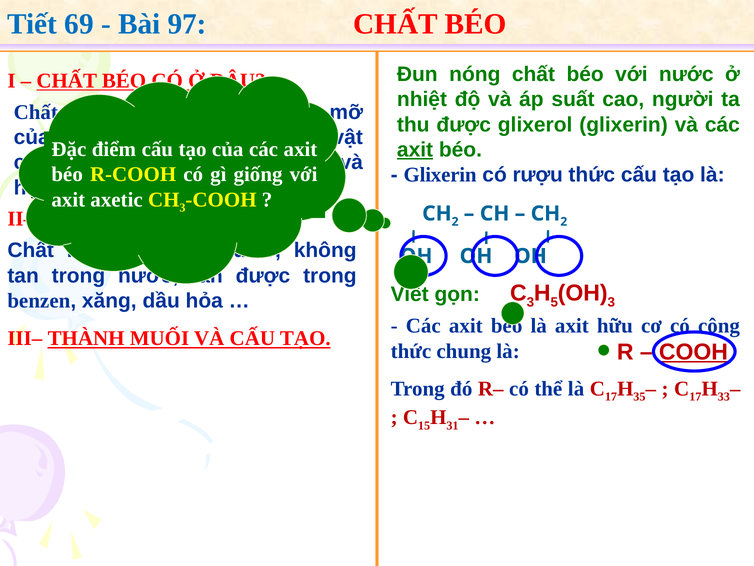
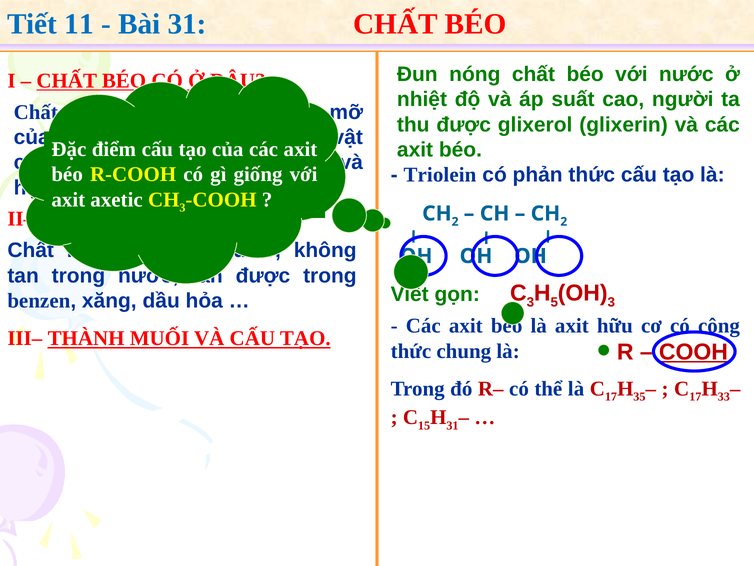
69: 69 -> 11
Bài 97: 97 -> 31
axit at (415, 150) underline: present -> none
Glixerin at (440, 175): Glixerin -> Triolein
có rượu: rượu -> phản
